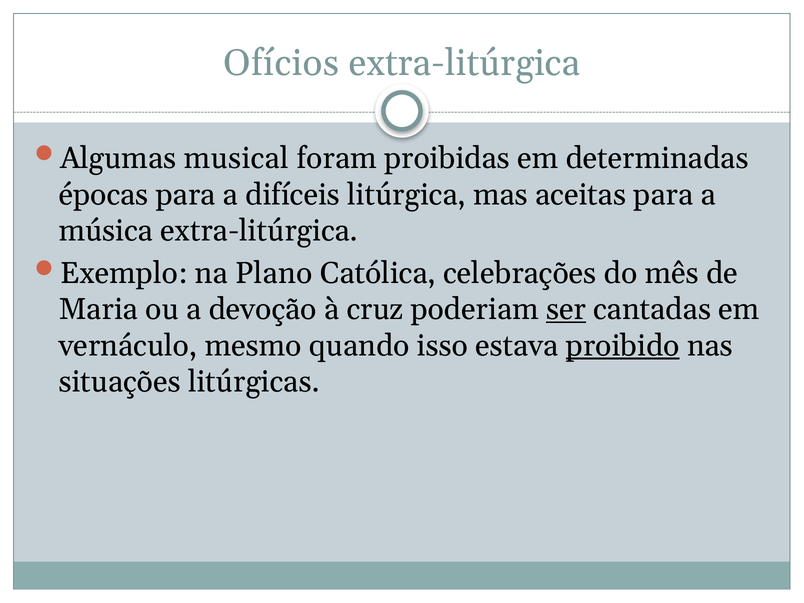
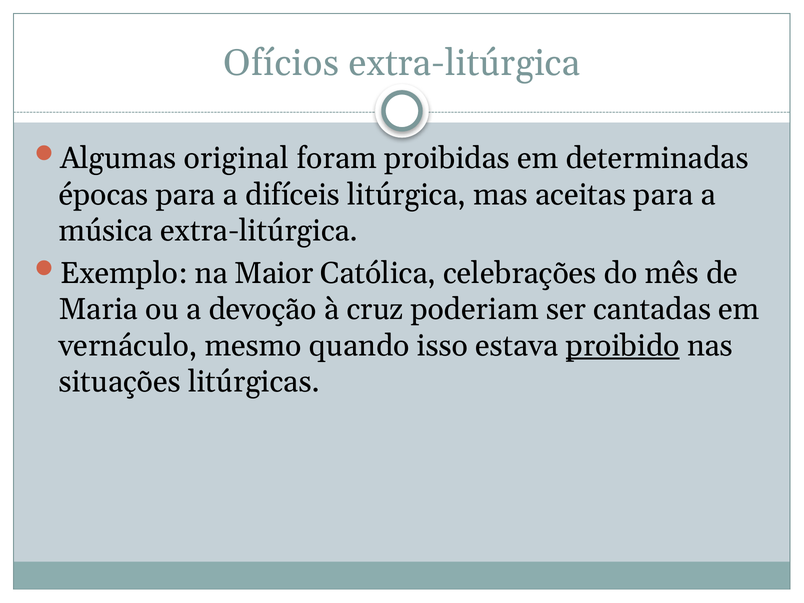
musical: musical -> original
Plano: Plano -> Maior
ser underline: present -> none
